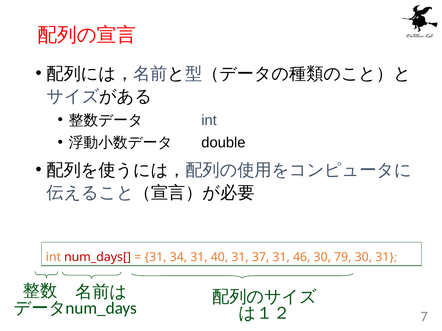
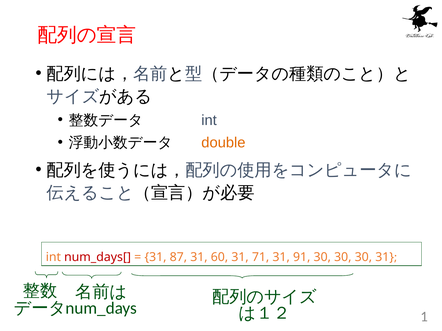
double colour: black -> orange
34: 34 -> 87
40: 40 -> 60
37: 37 -> 71
46: 46 -> 91
79 at (343, 257): 79 -> 30
7: 7 -> 1
